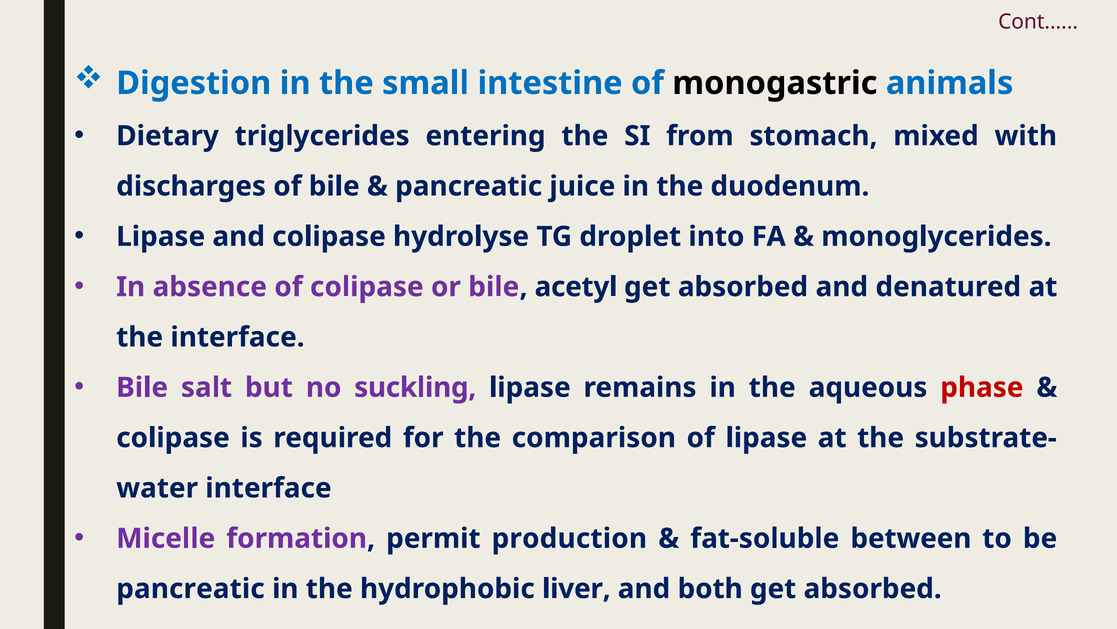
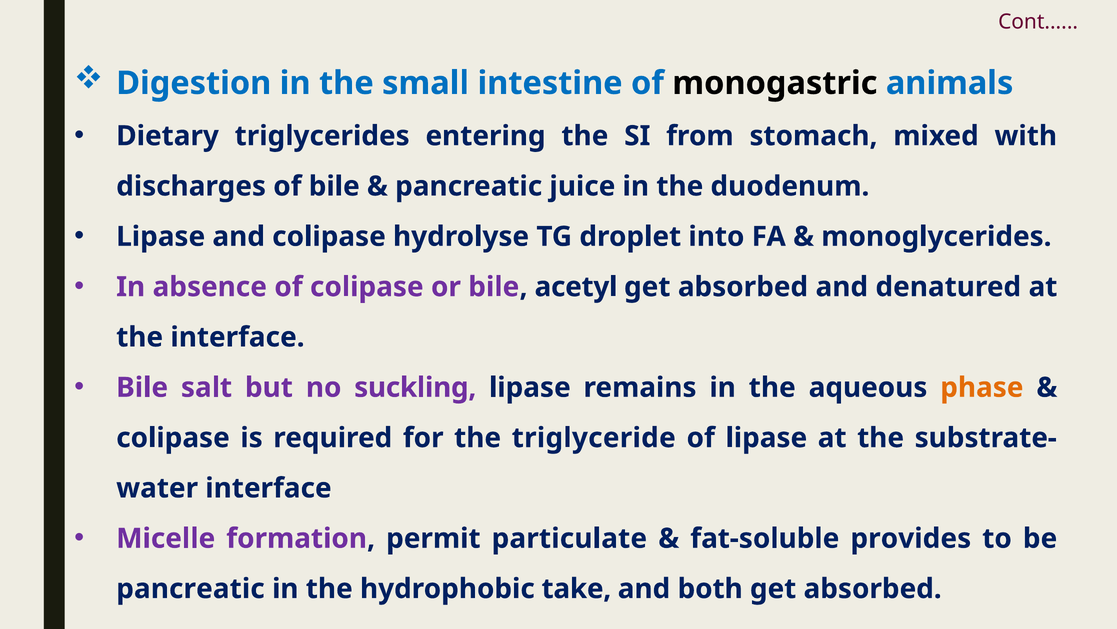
phase colour: red -> orange
comparison: comparison -> triglyceride
production: production -> particulate
between: between -> provides
liver: liver -> take
